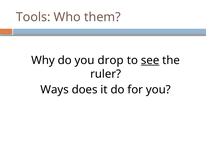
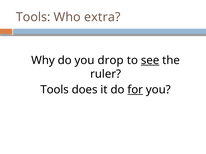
them: them -> extra
Ways at (55, 90): Ways -> Tools
for underline: none -> present
